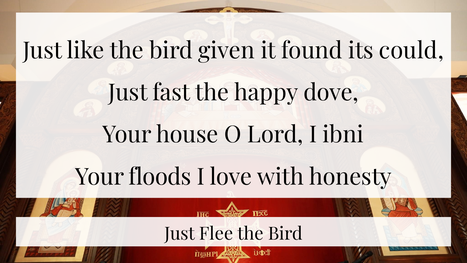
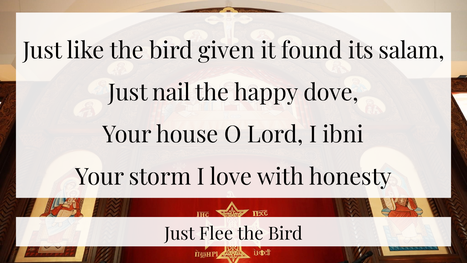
could: could -> salam
fast: fast -> nail
floods: floods -> storm
